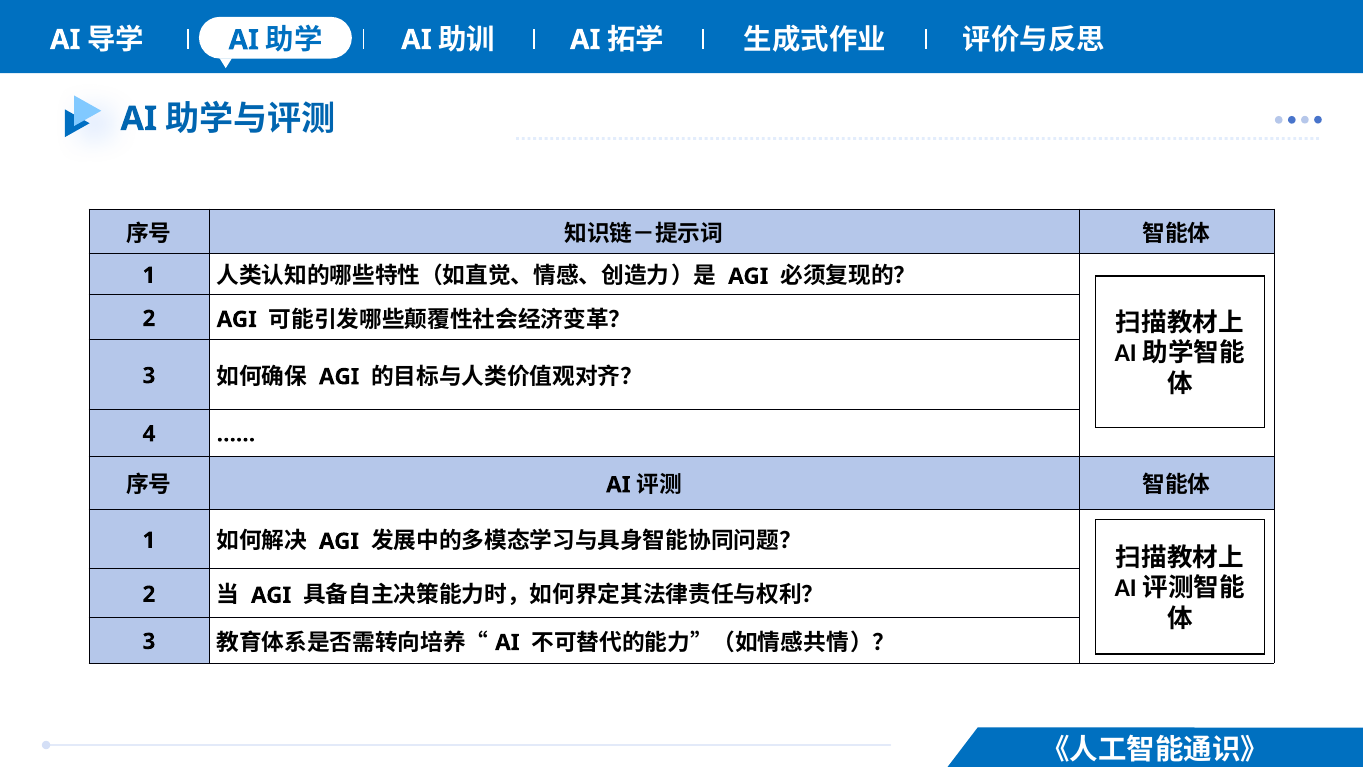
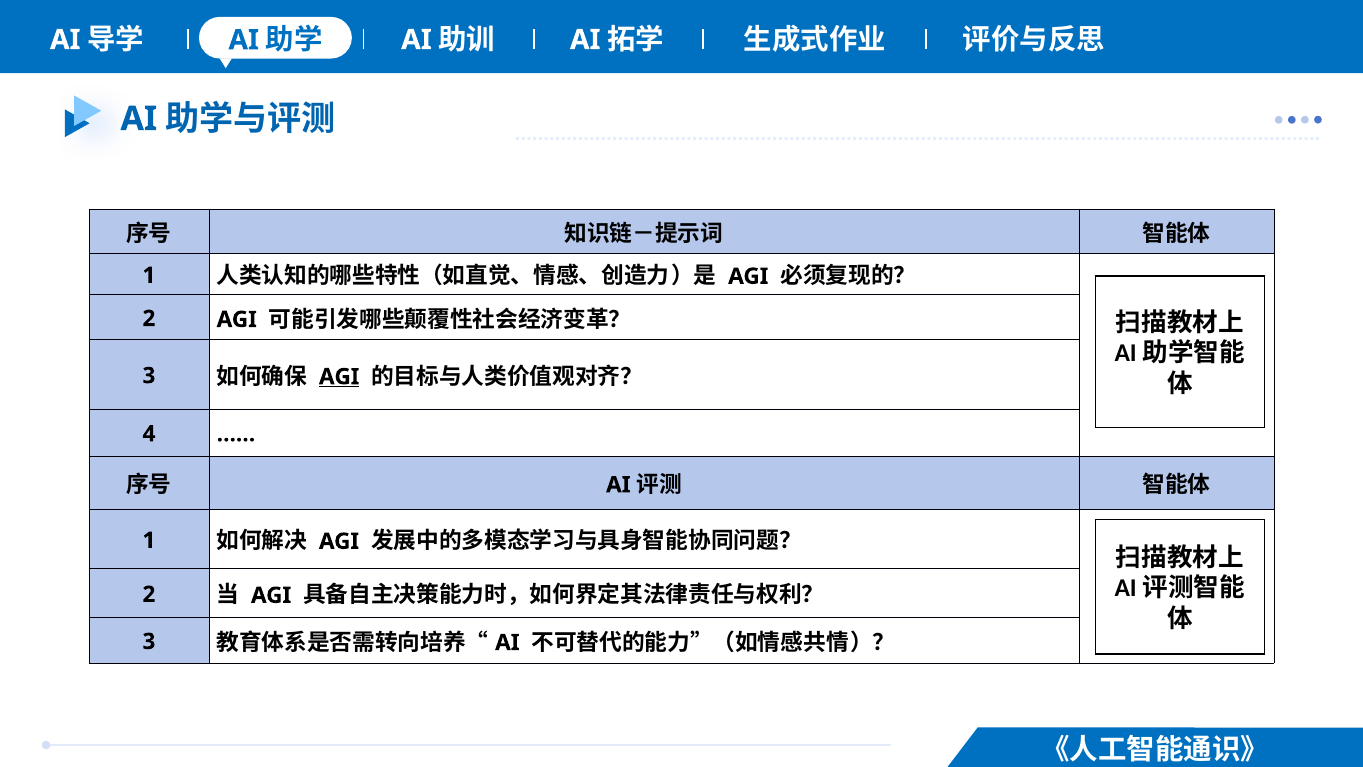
AGI at (339, 377) underline: none -> present
